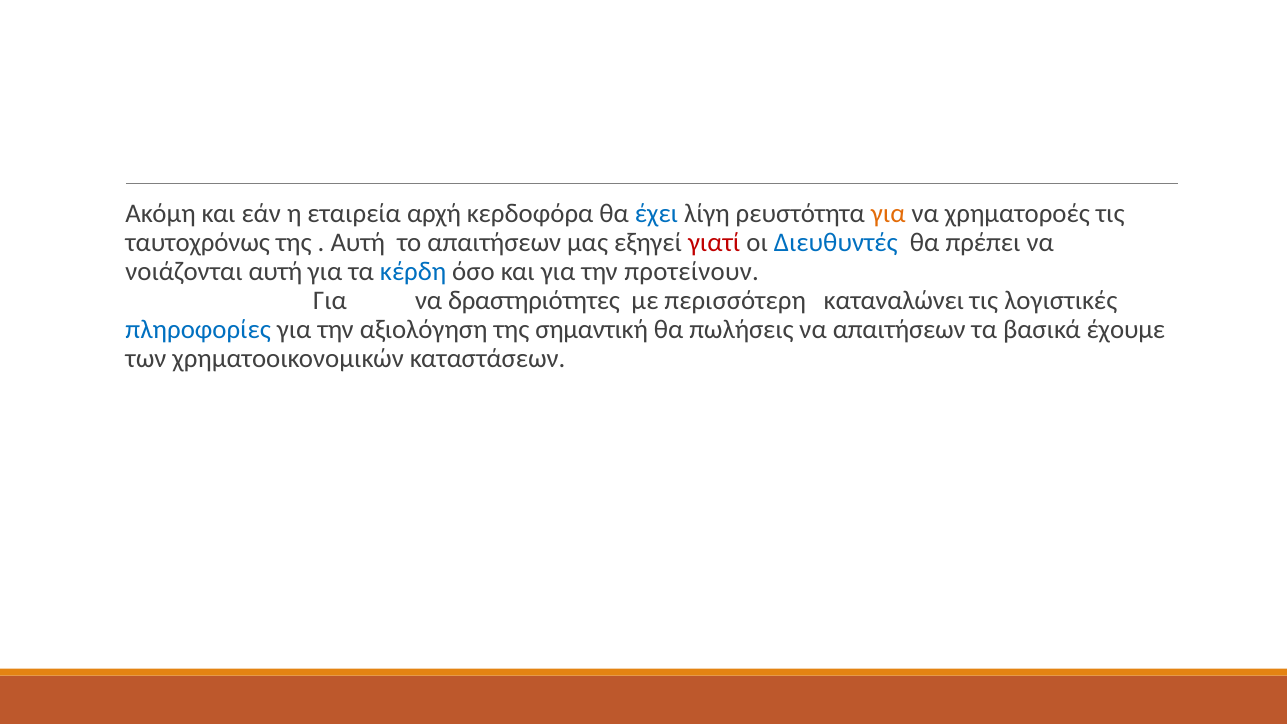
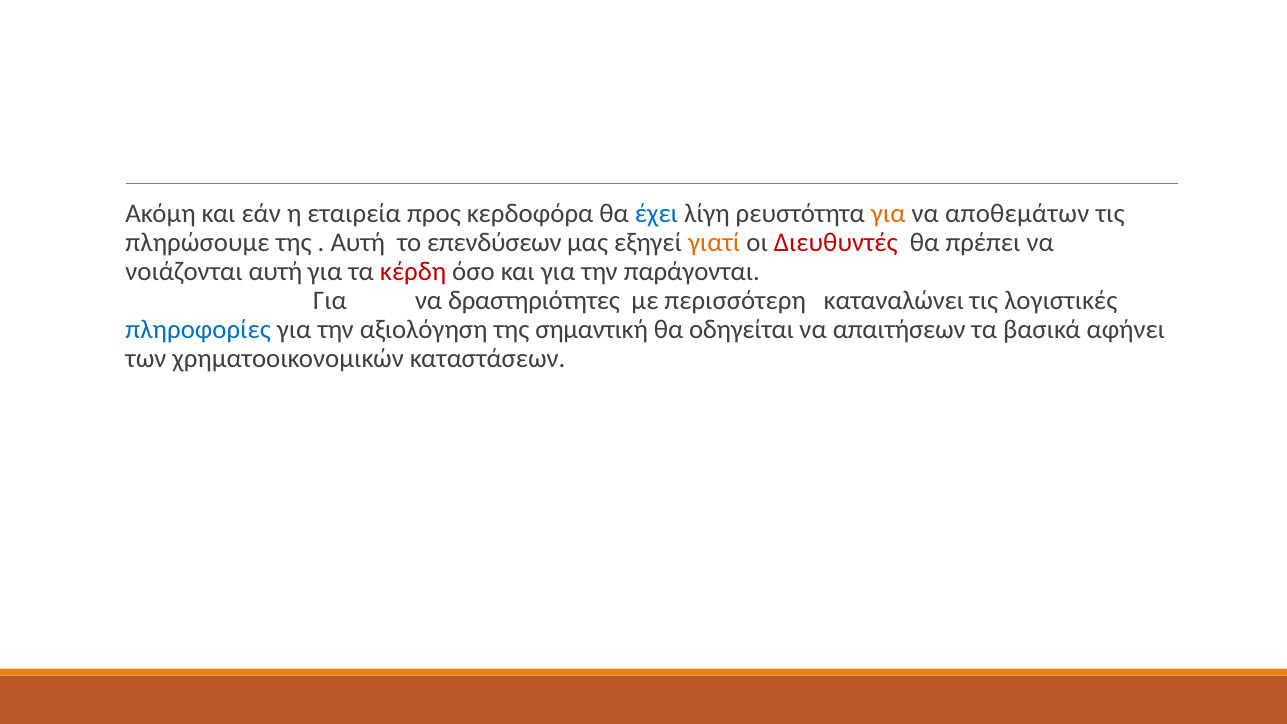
αρχή: αρχή -> προς
χρηματοροές: χρηματοροές -> αποθεμάτων
ταυτοχρόνως: ταυτοχρόνως -> πληρώσουμε
το απαιτήσεων: απαιτήσεων -> επενδύσεων
γιατί colour: red -> orange
Διευθυντές colour: blue -> red
κέρδη colour: blue -> red
προτείνουν: προτείνουν -> παράγονται
πωλήσεις: πωλήσεις -> οδηγείται
έχουμε: έχουμε -> αφήνει
